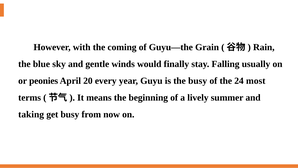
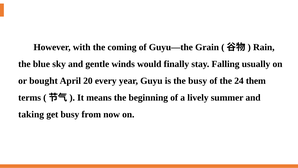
peonies: peonies -> bought
most: most -> them
